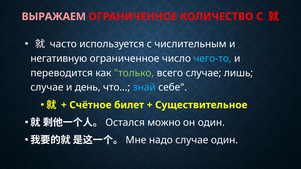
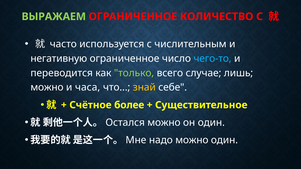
ВЫРАЖАЕМ colour: pink -> light green
случае at (47, 88): случае -> можно
день: день -> часа
знай colour: light blue -> yellow
билет: билет -> более
надо случае: случае -> можно
